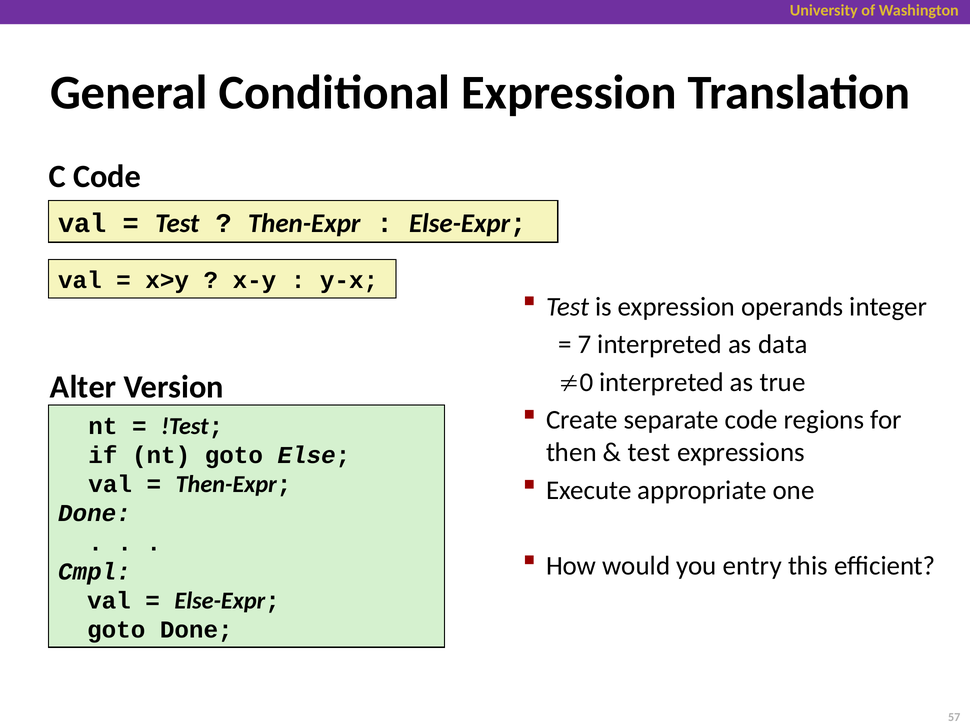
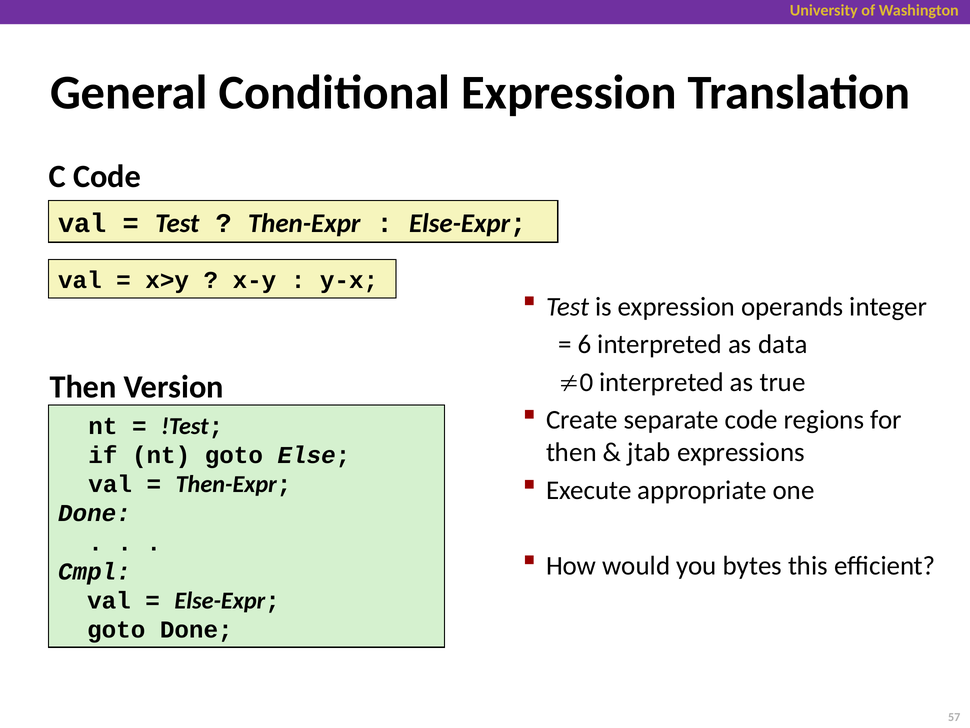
7: 7 -> 6
Alter at (83, 387): Alter -> Then
test at (649, 452): test -> jtab
entry: entry -> bytes
